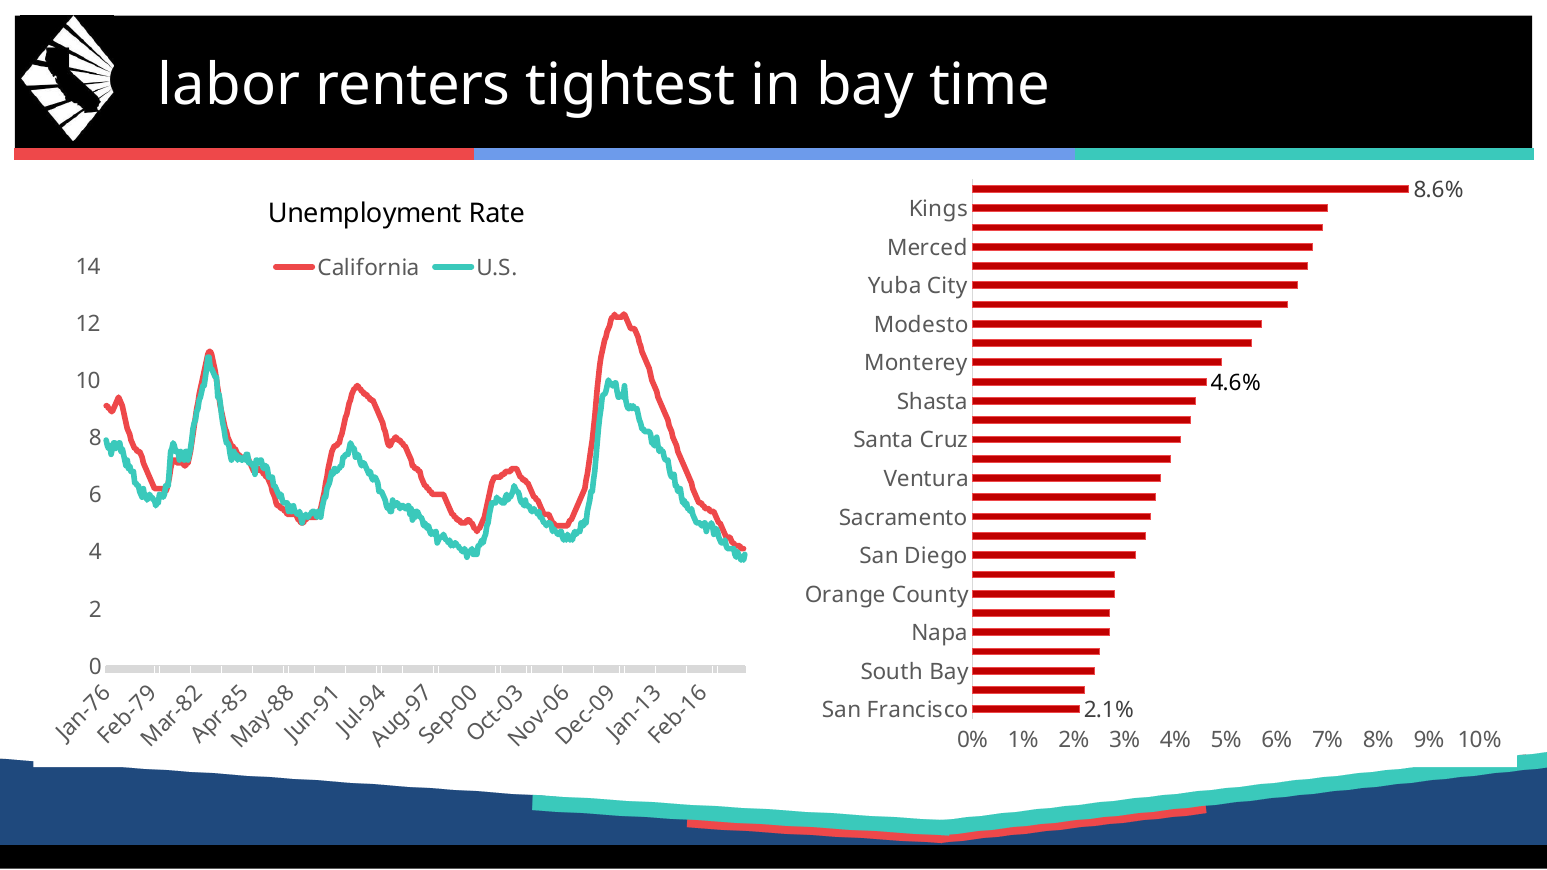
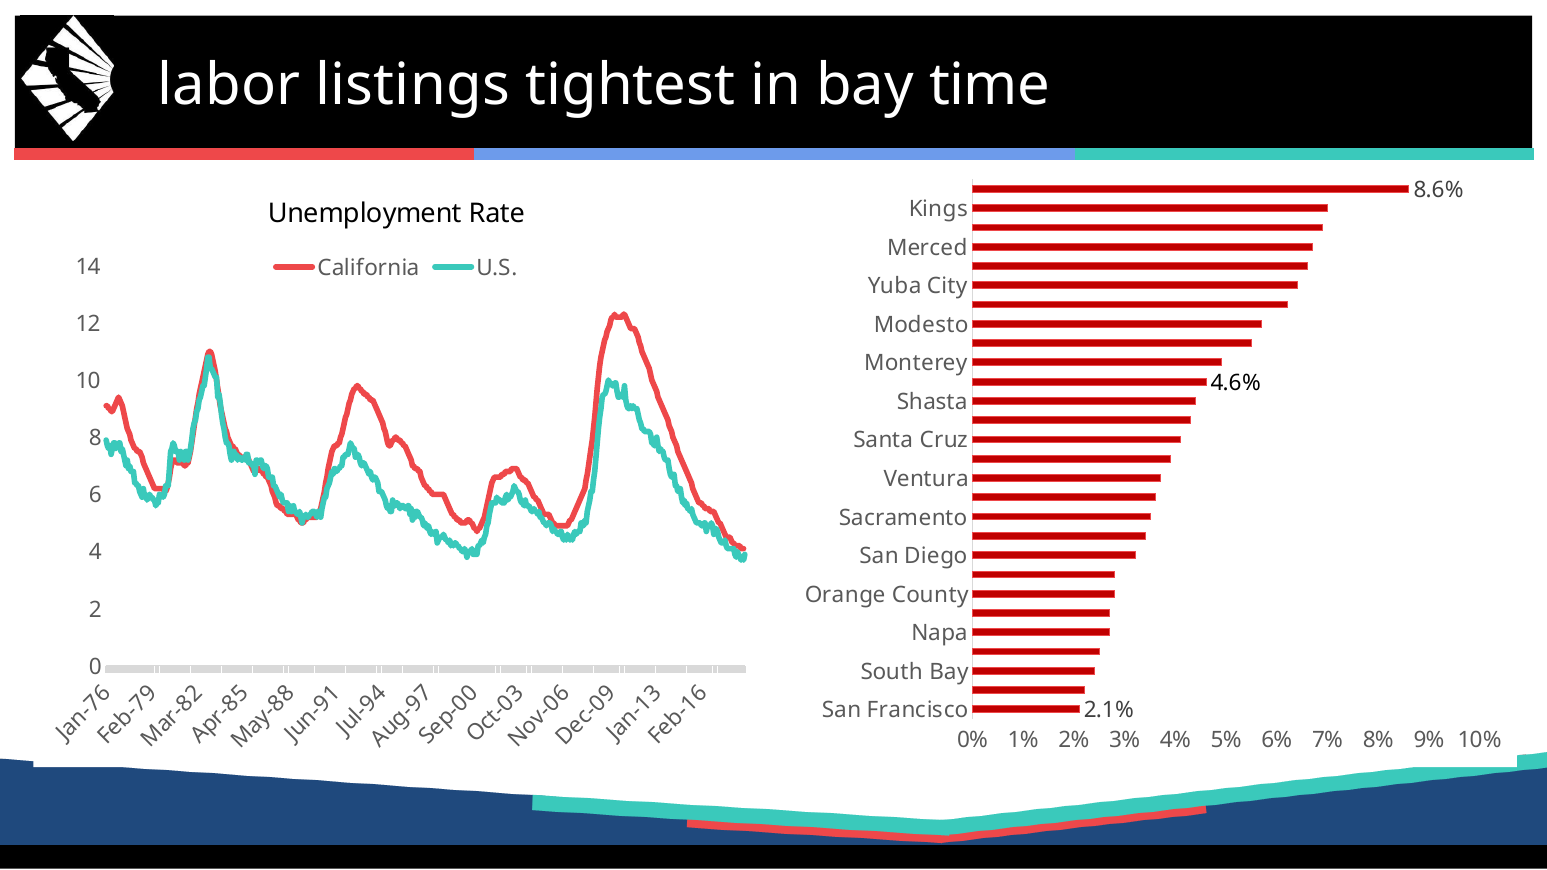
renters: renters -> listings
